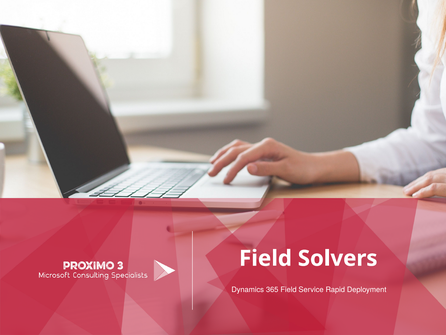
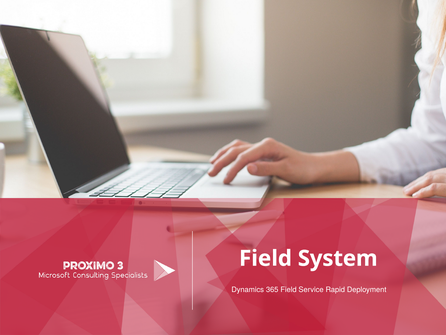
Solvers: Solvers -> System
